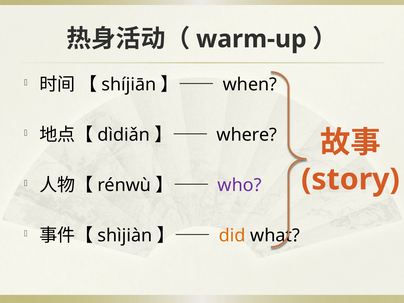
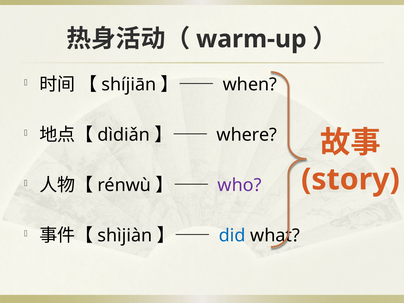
did colour: orange -> blue
